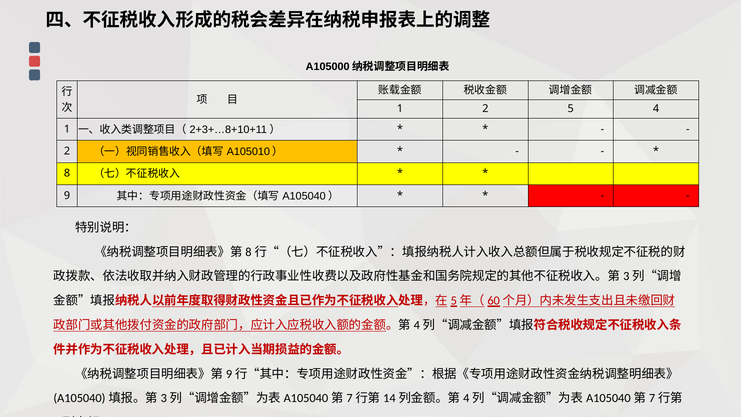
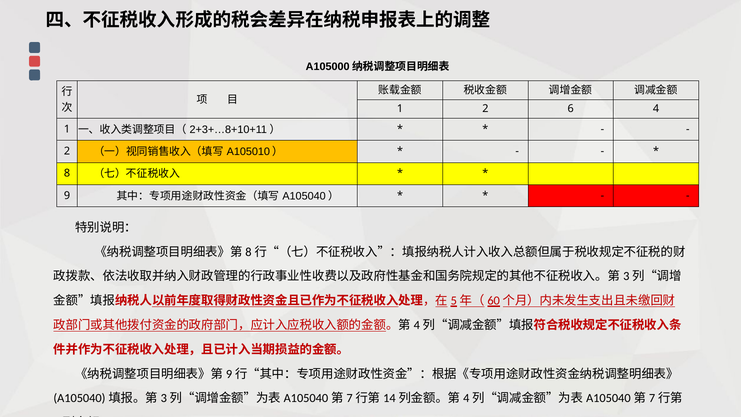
5: 5 -> 6
